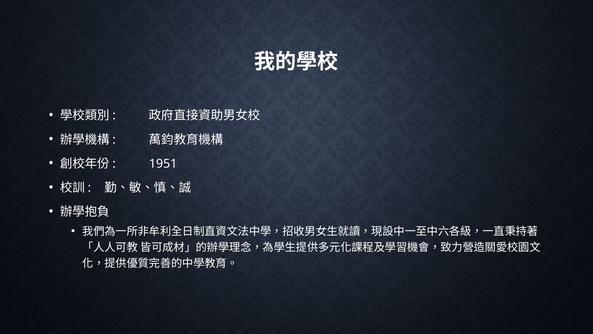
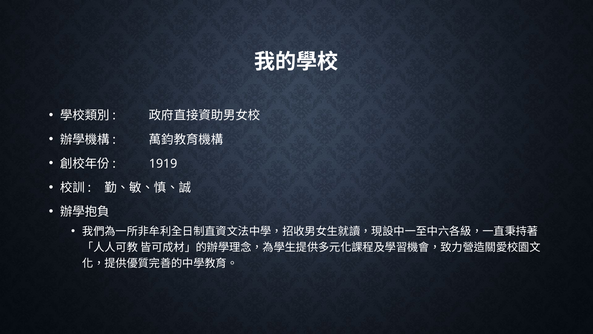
1951: 1951 -> 1919
